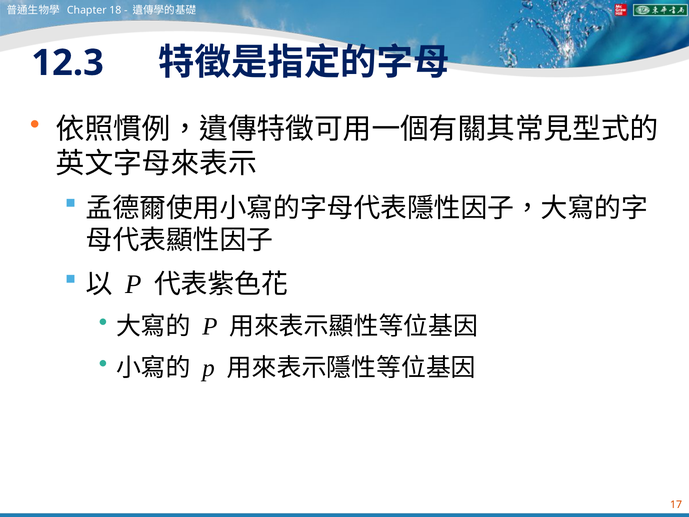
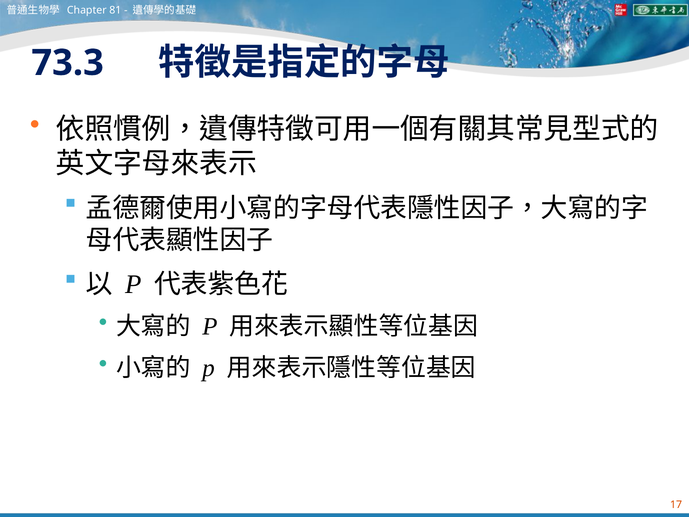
18: 18 -> 81
12.3: 12.3 -> 73.3
